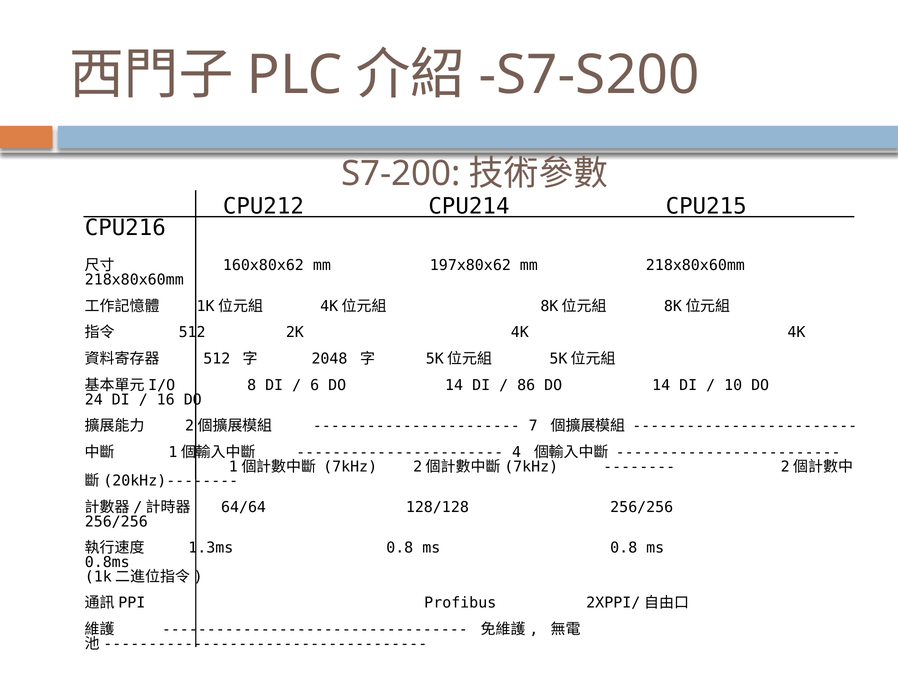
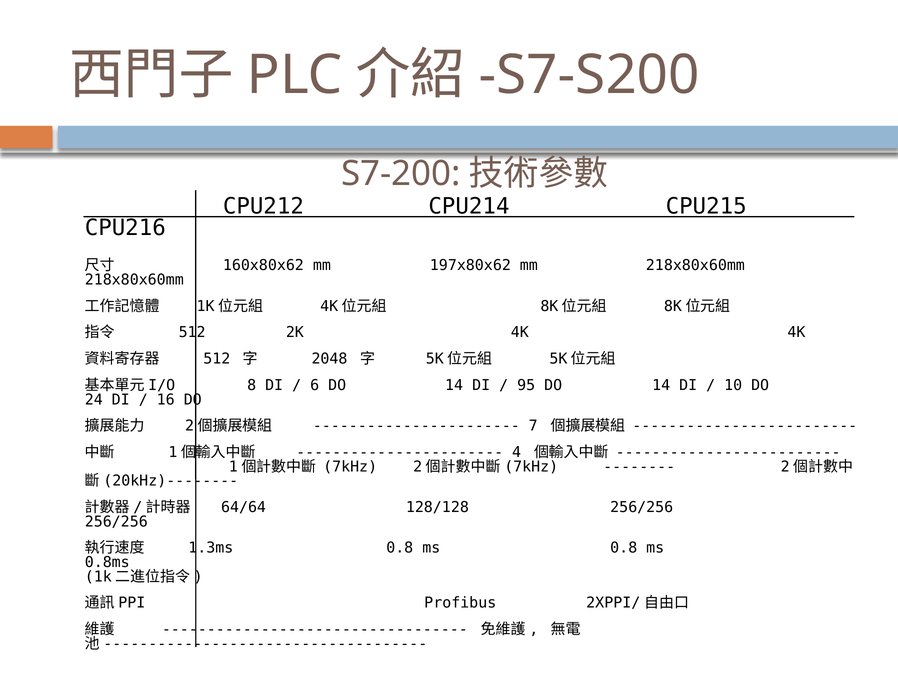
86: 86 -> 95
